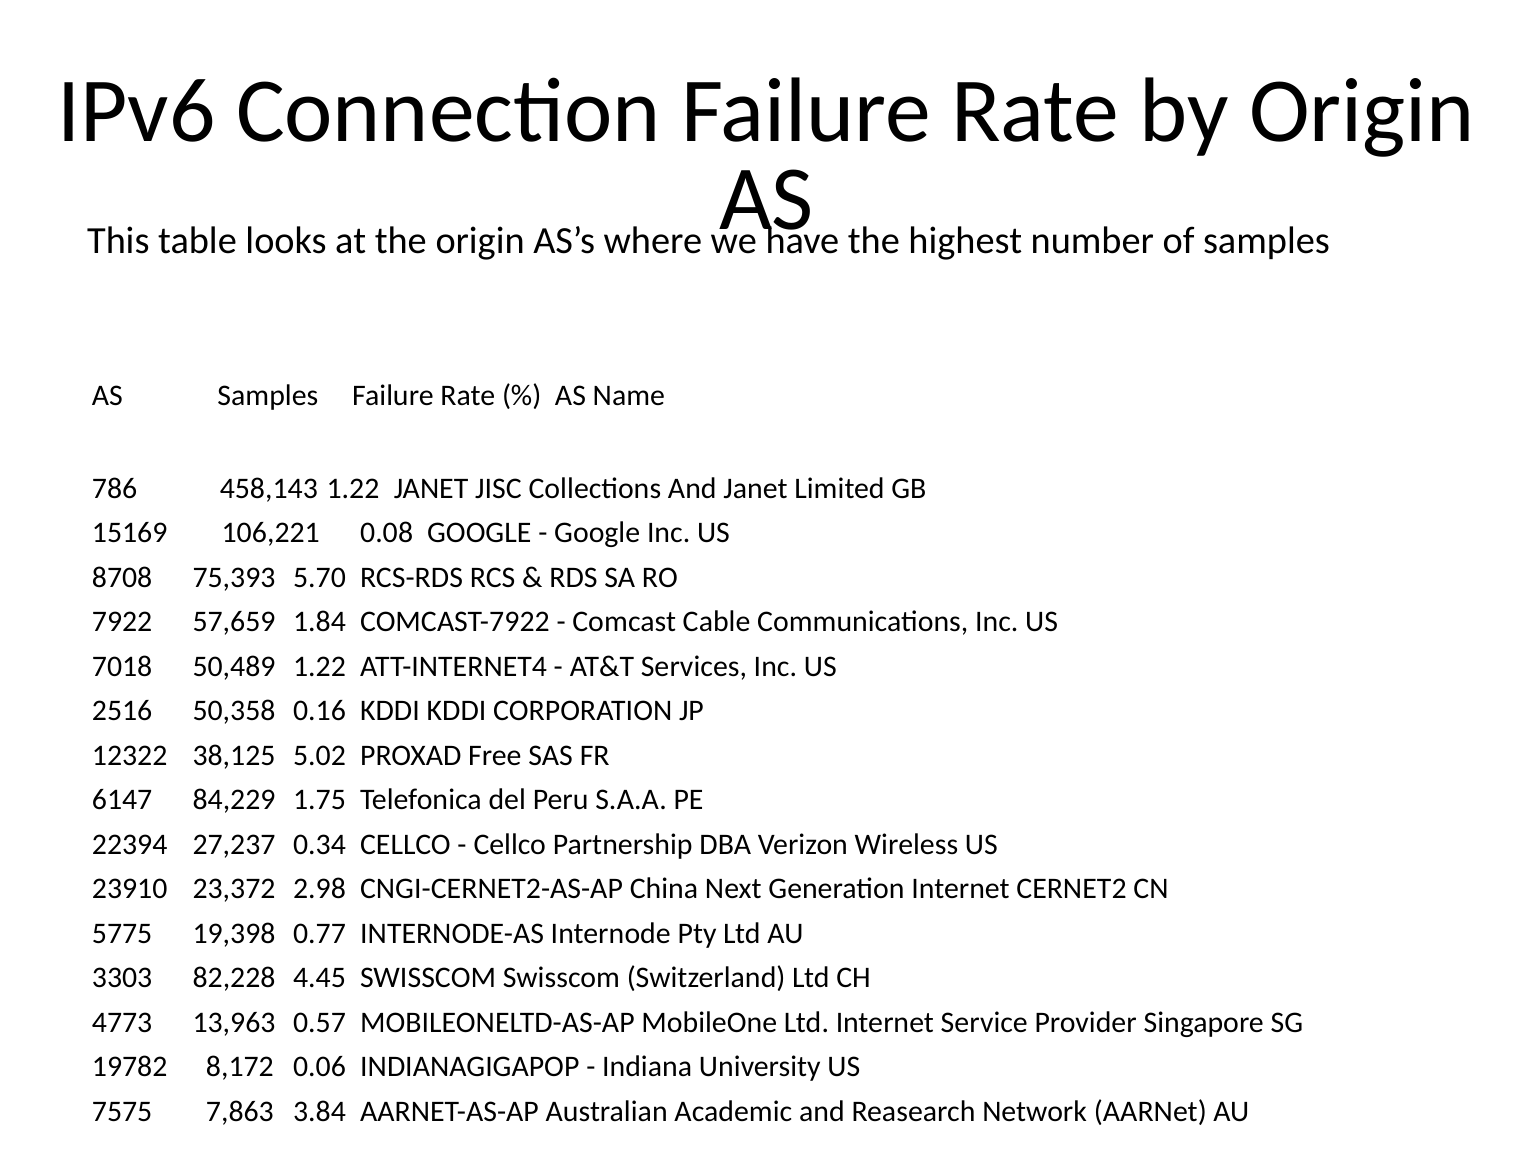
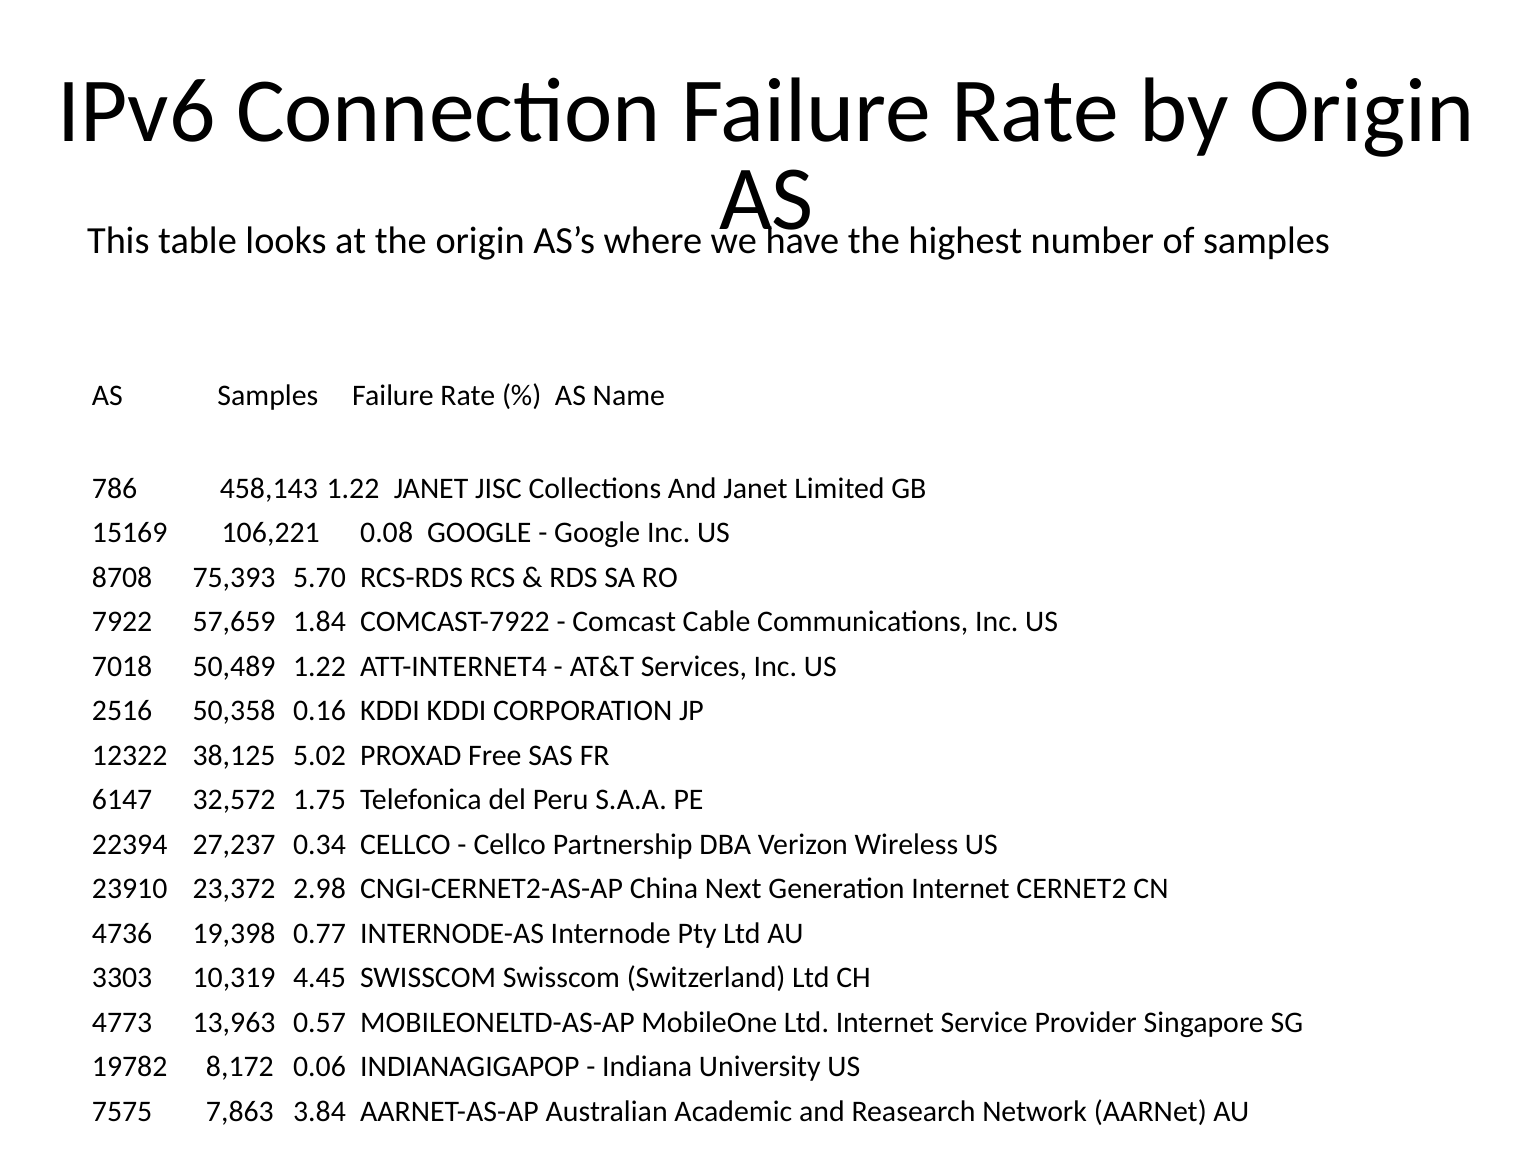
84,229: 84,229 -> 32,572
5775: 5775 -> 4736
82,228: 82,228 -> 10,319
